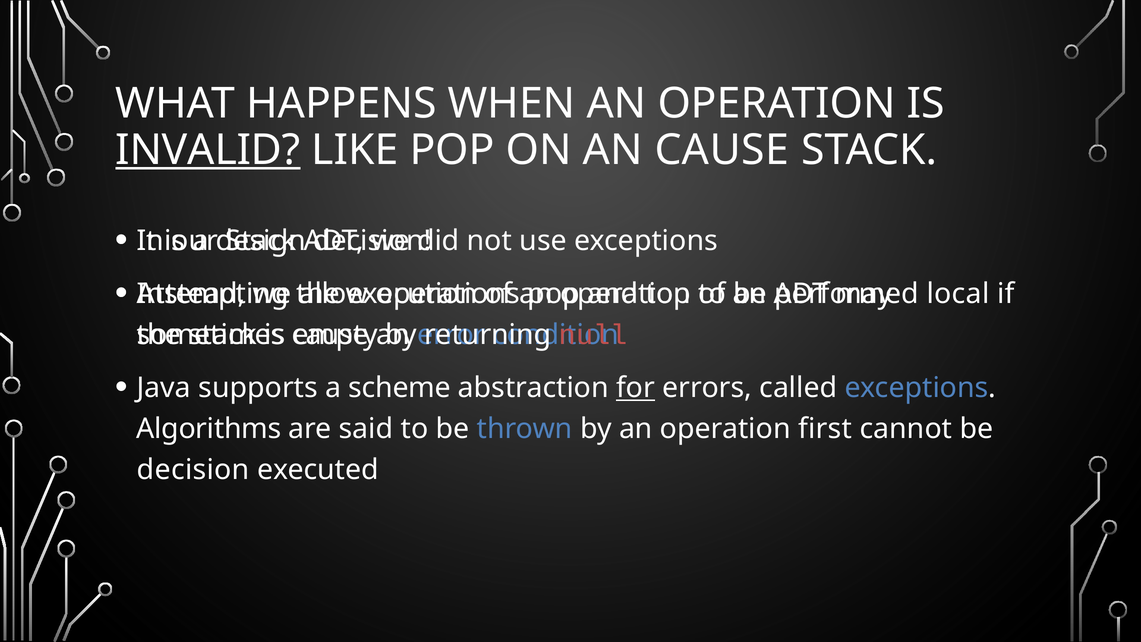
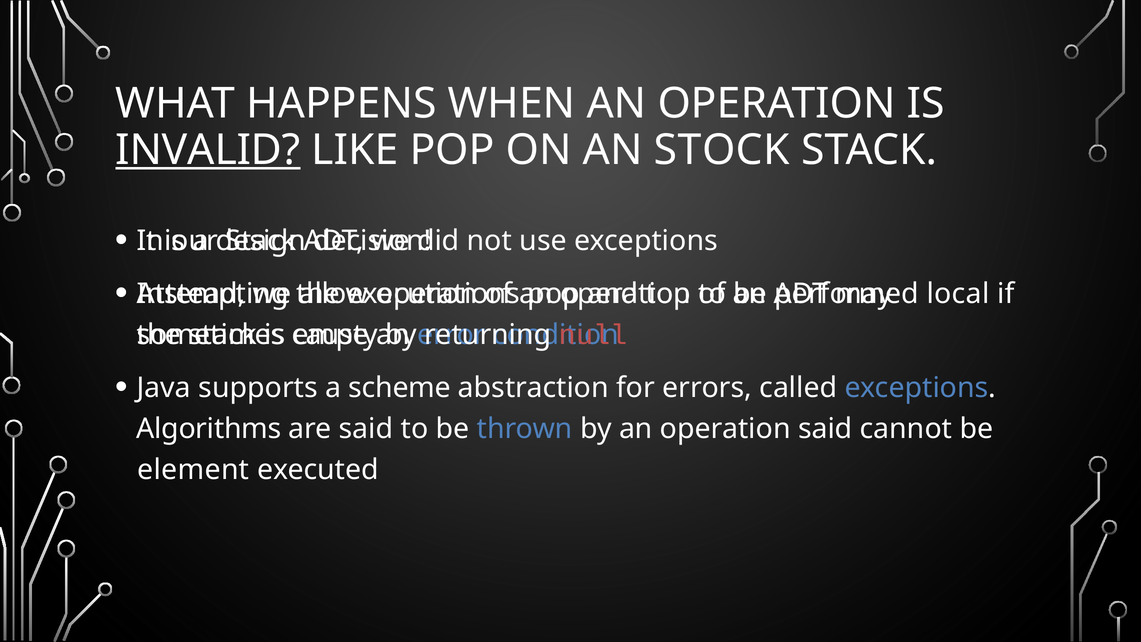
AN CAUSE: CAUSE -> STOCK
for underline: present -> none
operation first: first -> said
decision at (193, 470): decision -> element
